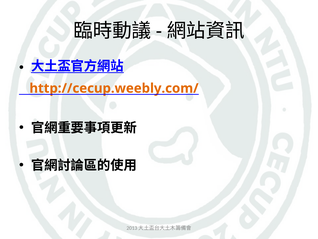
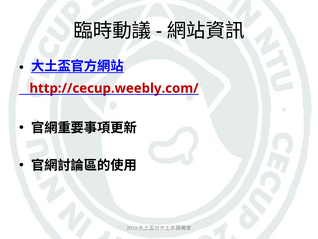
http://cecup.weebly.com/ colour: orange -> red
